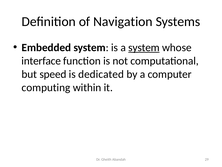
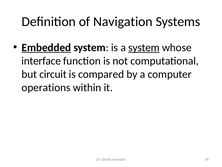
Embedded underline: none -> present
speed: speed -> circuit
dedicated: dedicated -> compared
computing: computing -> operations
